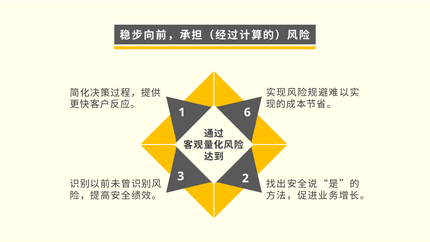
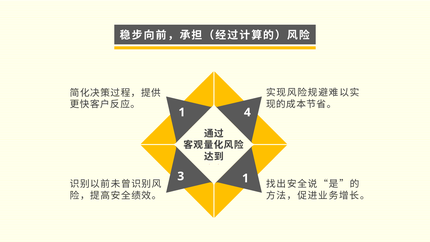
6: 6 -> 4
3 2: 2 -> 1
